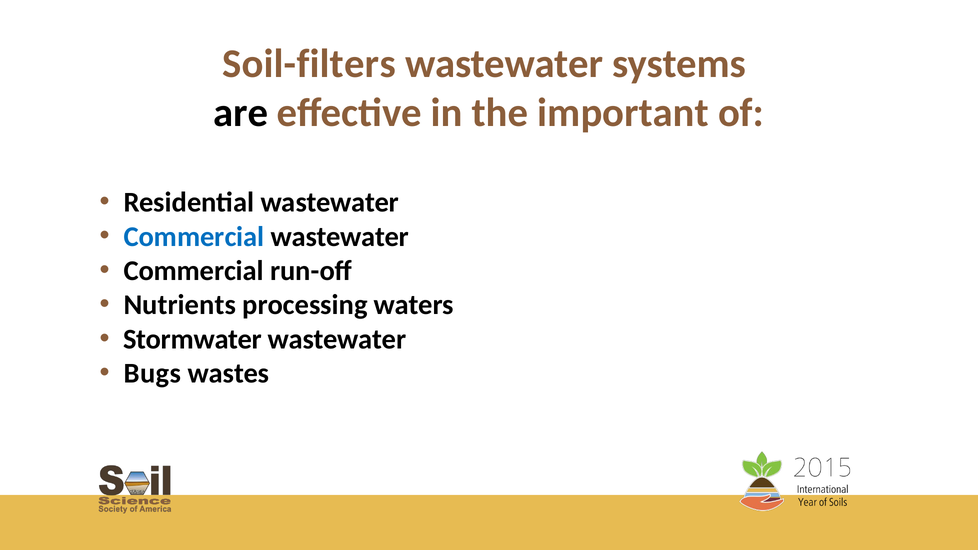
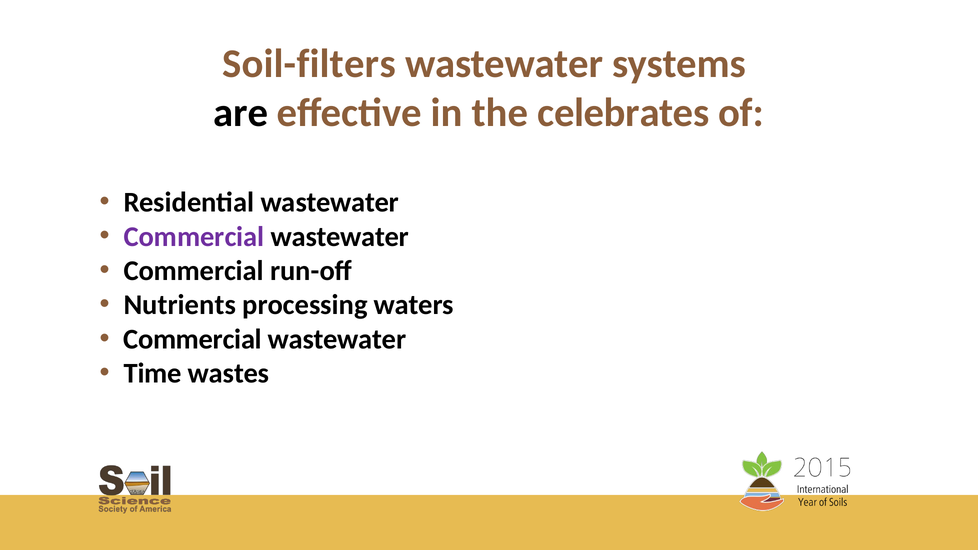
important: important -> celebrates
Commercial at (194, 237) colour: blue -> purple
Stormwater at (193, 339): Stormwater -> Commercial
Bugs: Bugs -> Time
